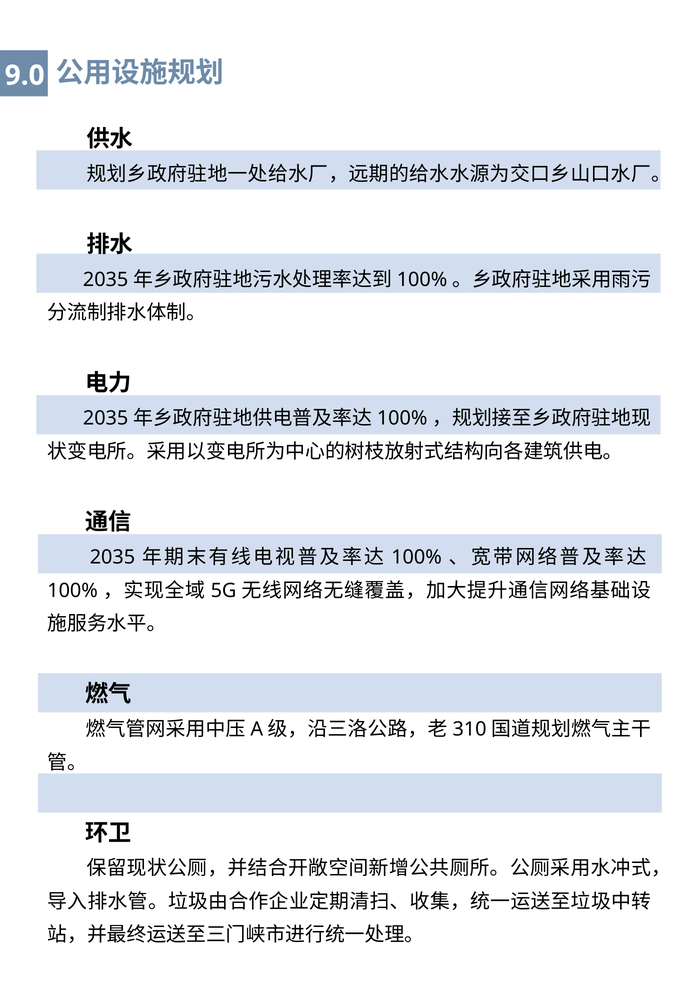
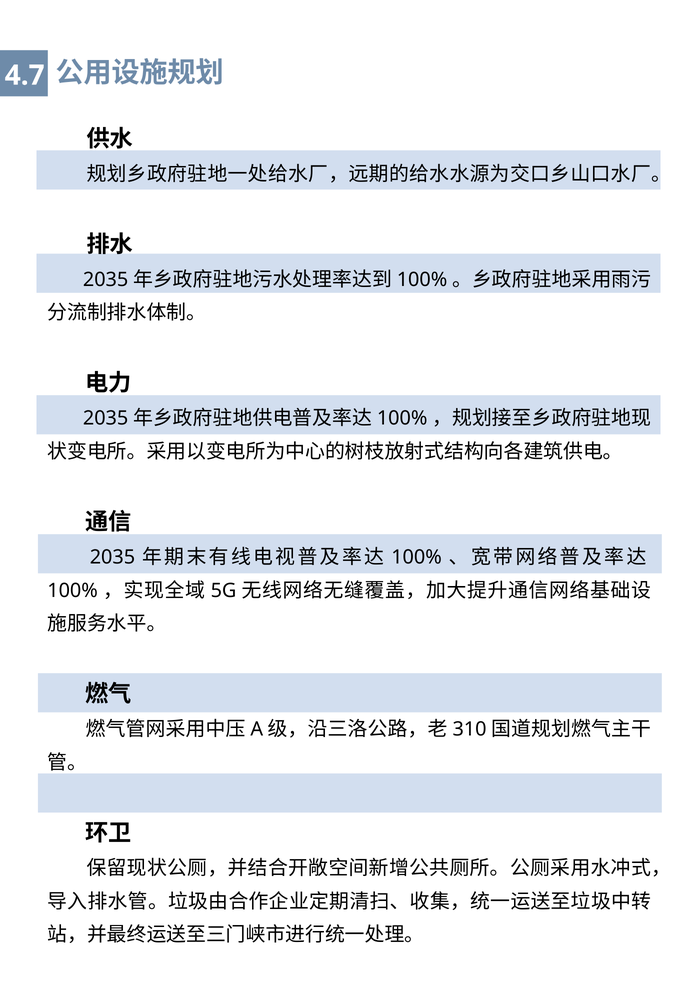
9.0: 9.0 -> 4.7
